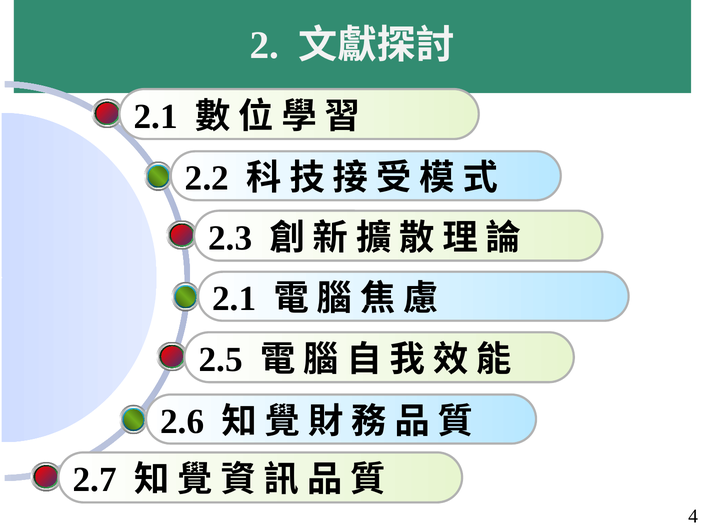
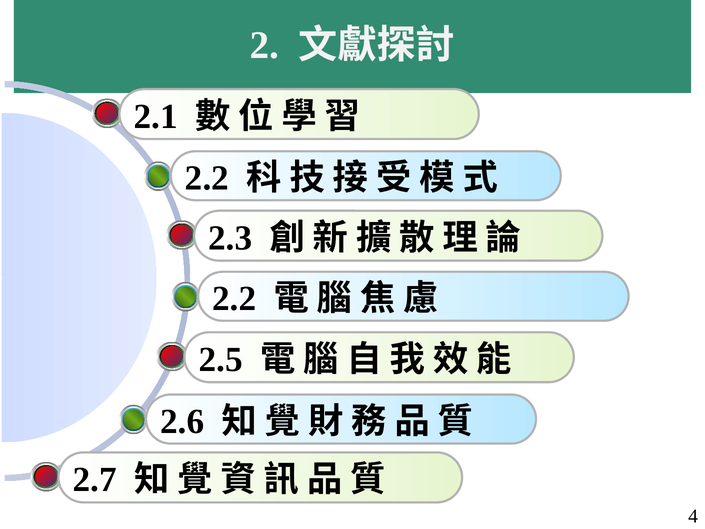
2.1 at (234, 299): 2.1 -> 2.2
